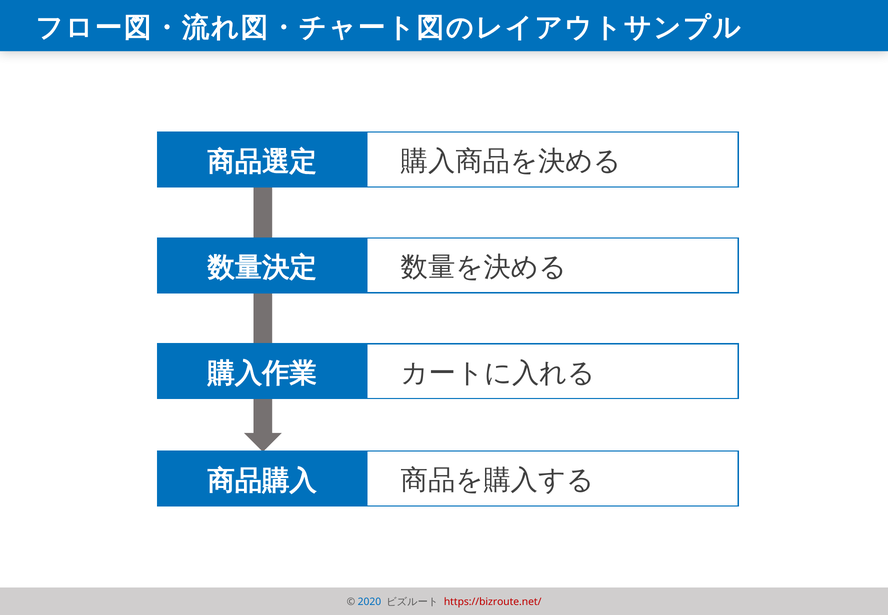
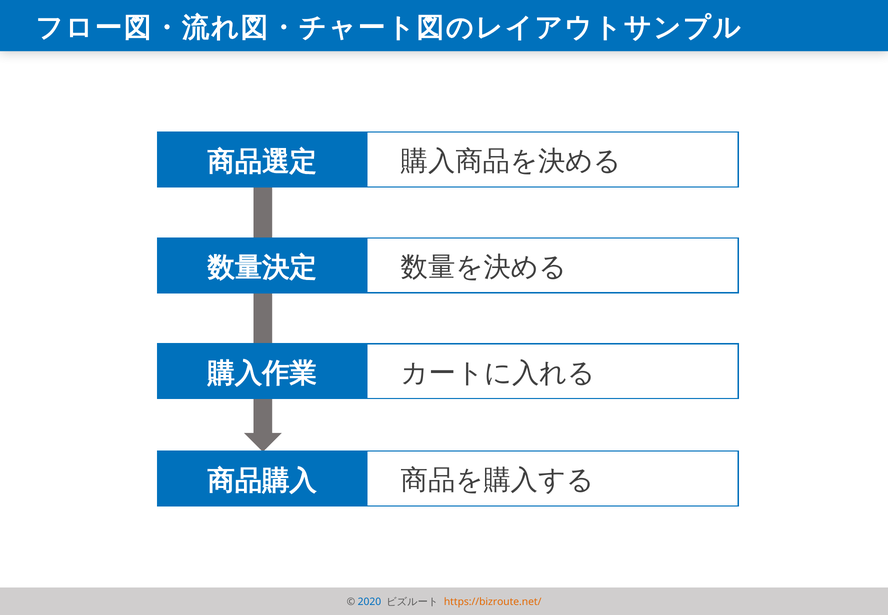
https://bizroute.net/ colour: red -> orange
